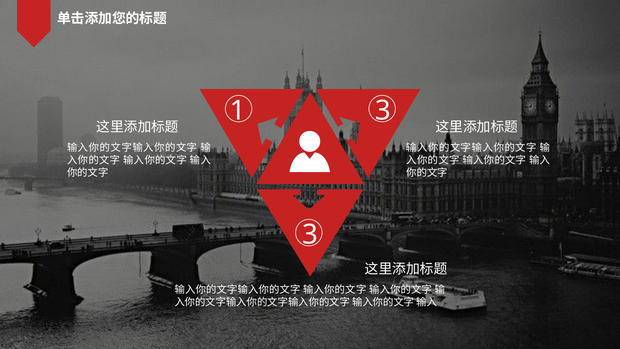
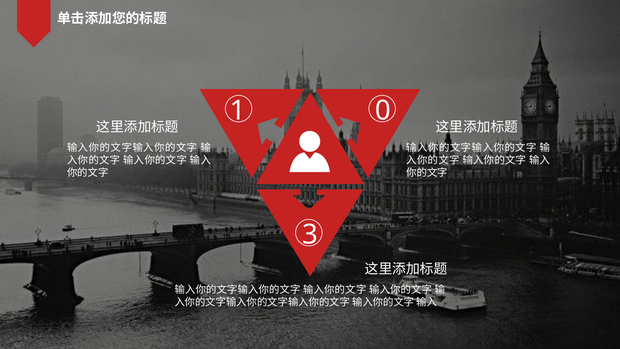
3 at (383, 111): 3 -> 0
